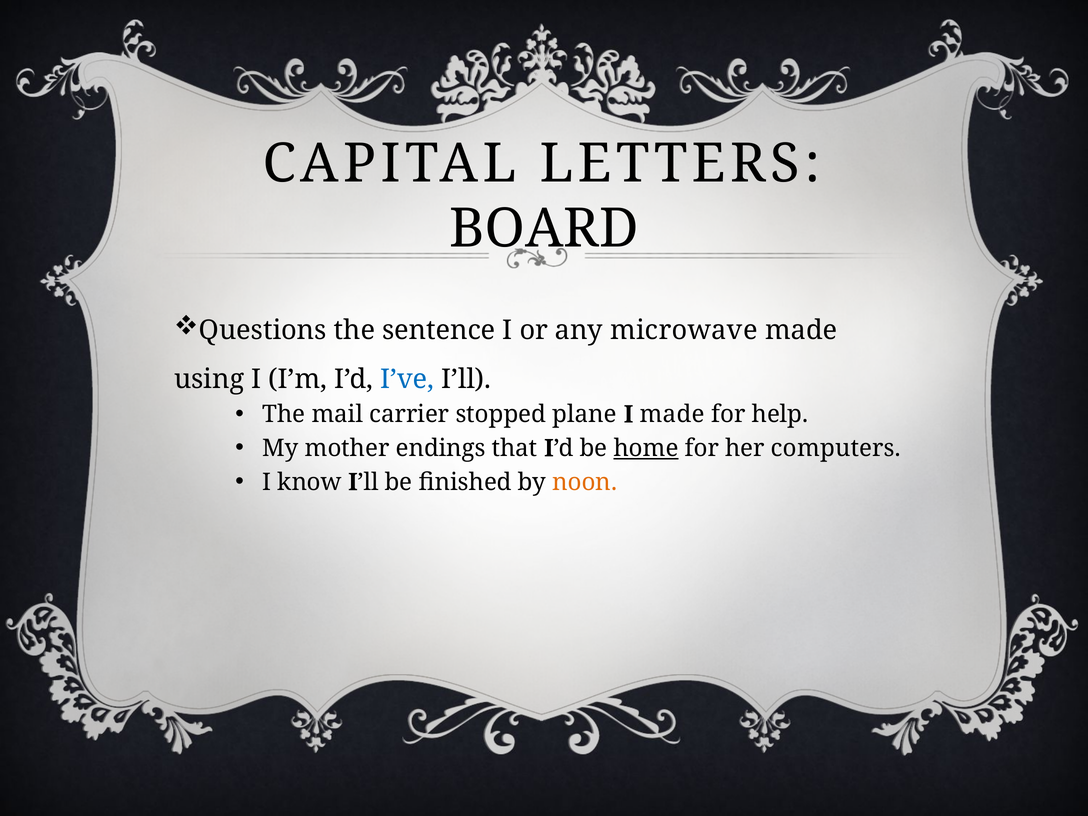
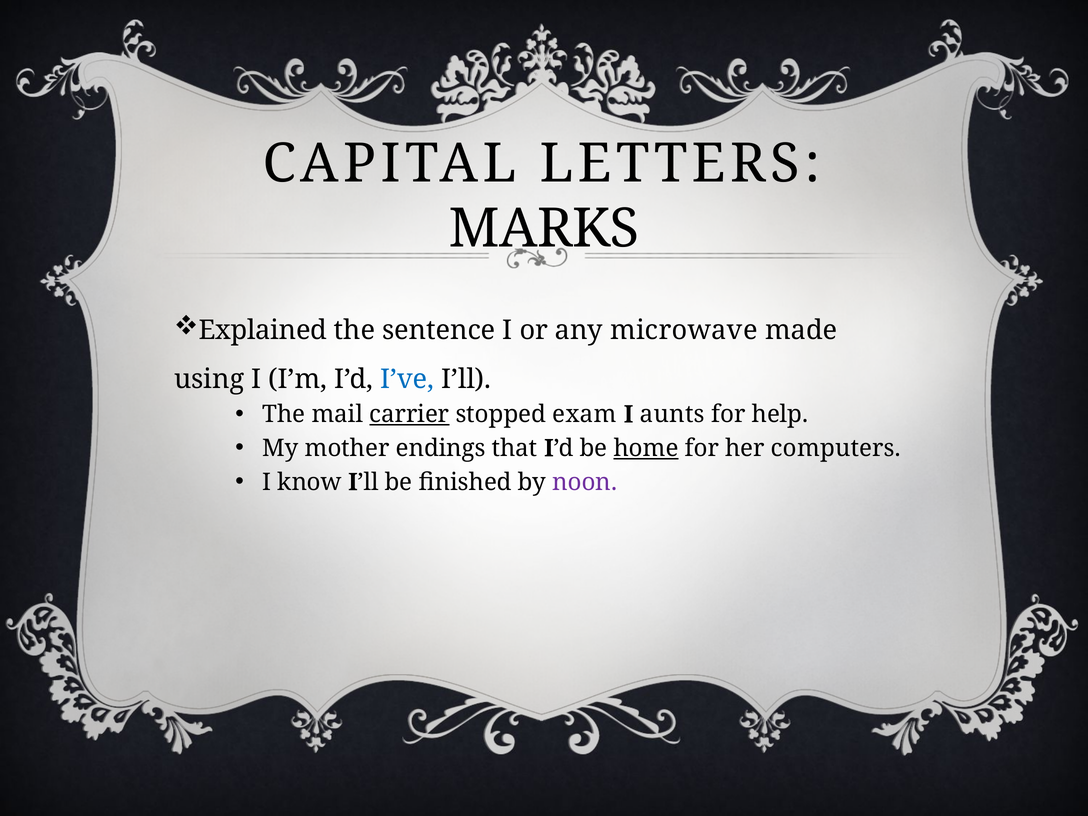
BOARD: BOARD -> MARKS
Questions: Questions -> Explained
carrier underline: none -> present
plane: plane -> exam
I made: made -> aunts
noon colour: orange -> purple
